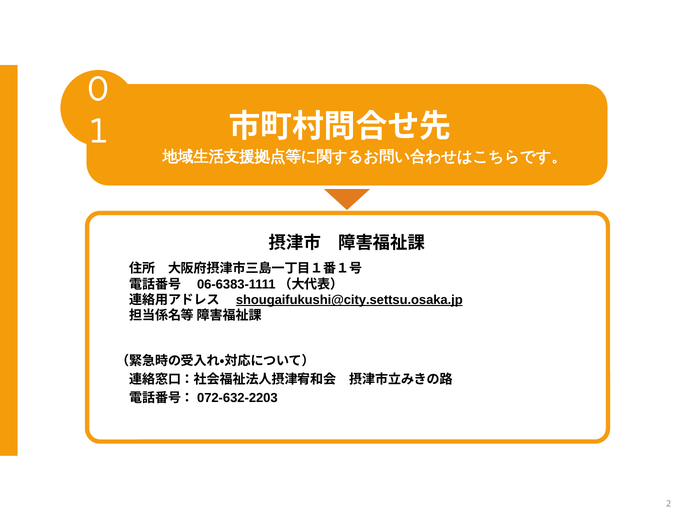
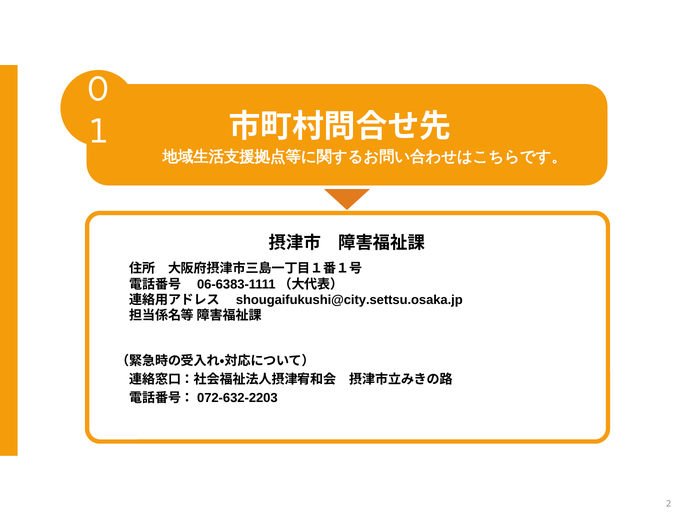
shougaifukushi@city.settsu.osaka.jp underline: present -> none
